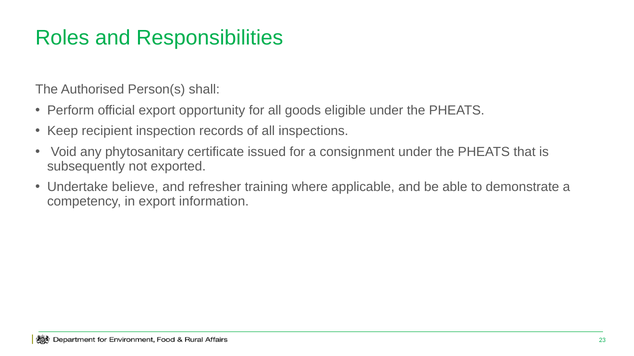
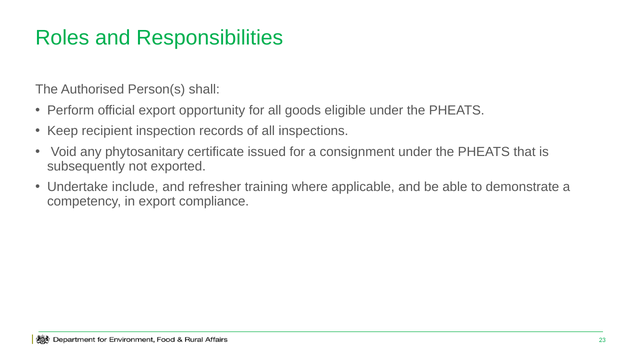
believe: believe -> include
information: information -> compliance
